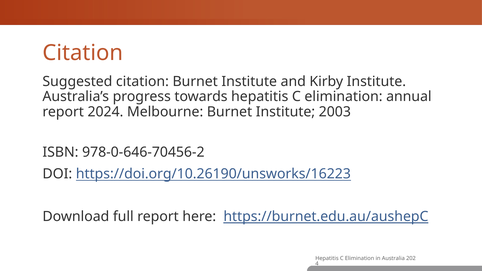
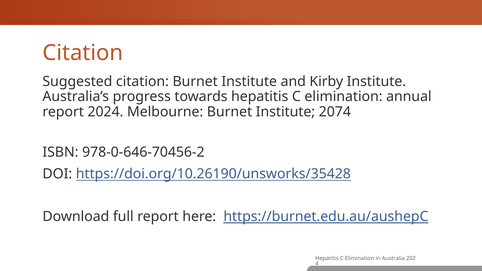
2003: 2003 -> 2074
https://doi.org/10.26190/unsworks/16223: https://doi.org/10.26190/unsworks/16223 -> https://doi.org/10.26190/unsworks/35428
